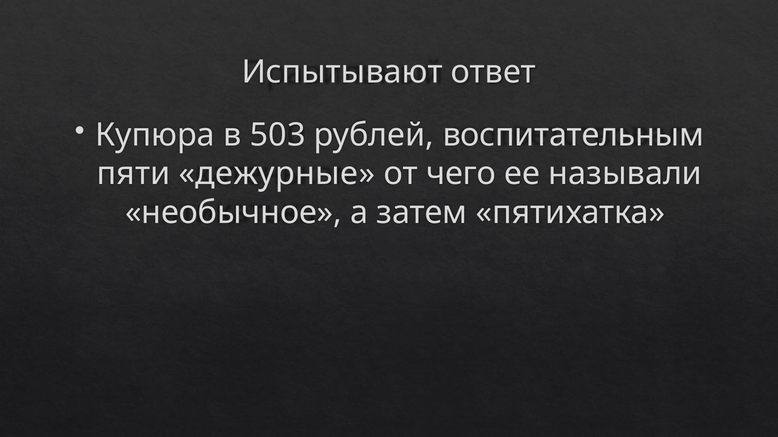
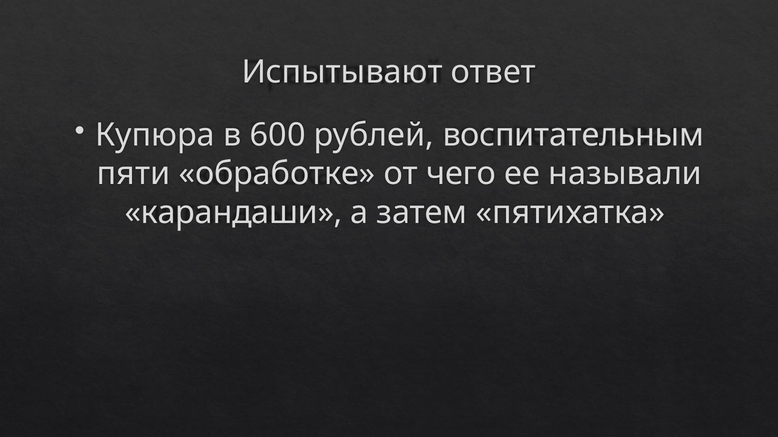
503: 503 -> 600
дежурные: дежурные -> обработке
необычное: необычное -> карандаши
